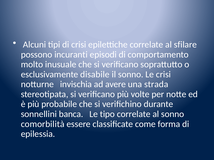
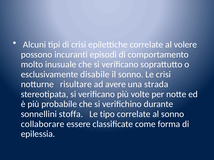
sfilare: sfilare -> volere
invischia: invischia -> risultare
banca: banca -> stoffa
comorbilità: comorbilità -> collaborare
